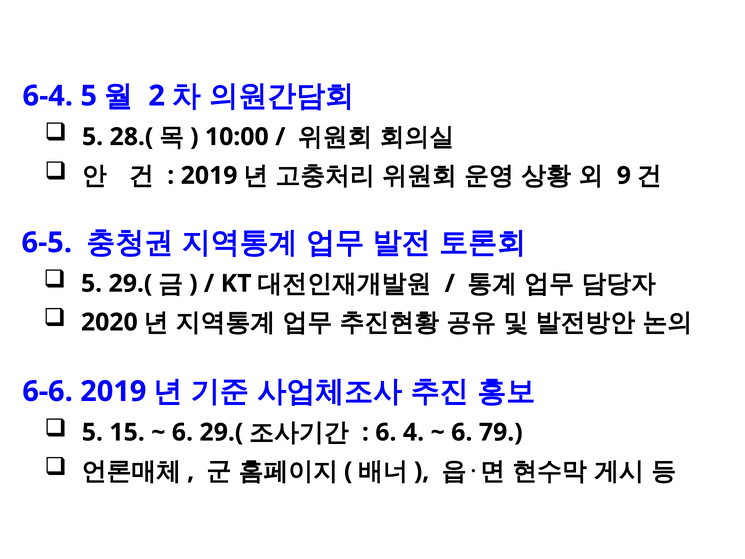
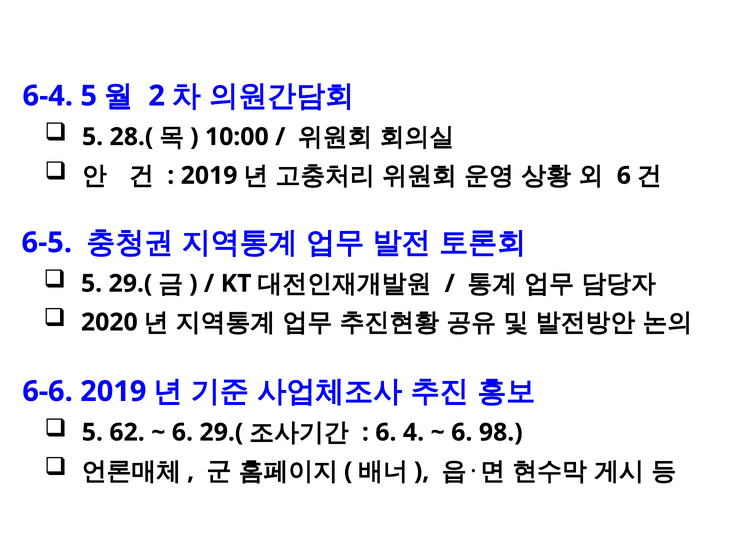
9 at (624, 176): 9 -> 6
15: 15 -> 62
79: 79 -> 98
